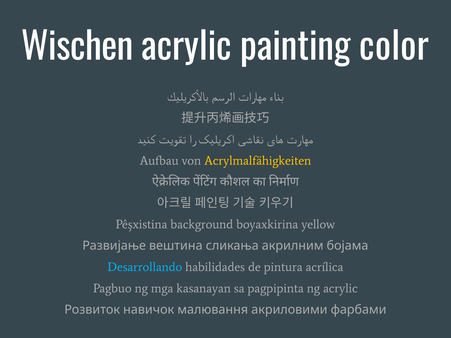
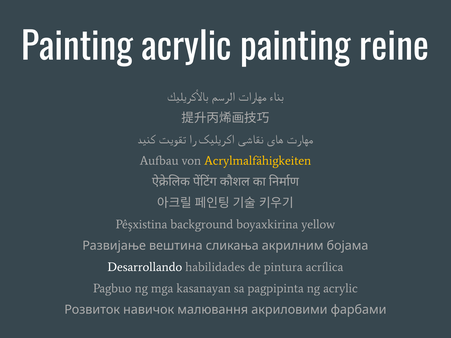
Wischen at (77, 47): Wischen -> Painting
color: color -> reine
Desarrollando colour: light blue -> white
